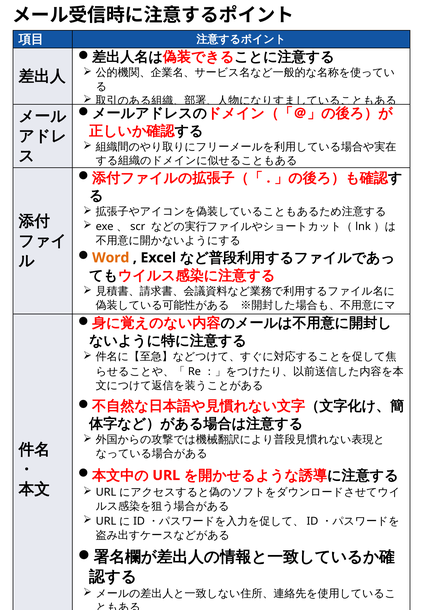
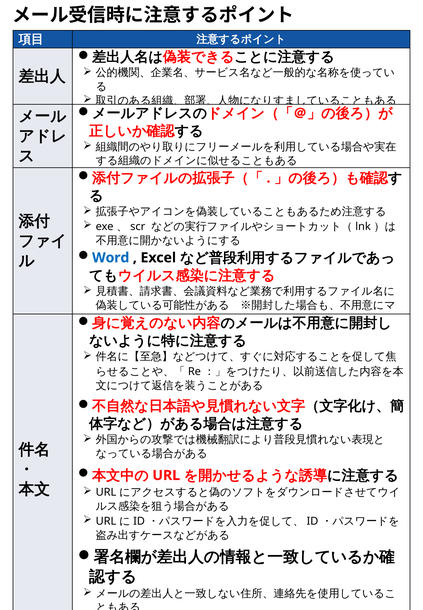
Word colour: orange -> blue
